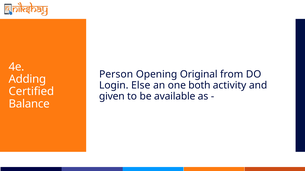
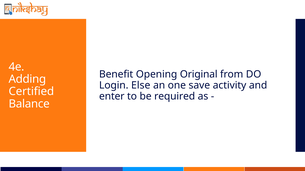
Person: Person -> Benefit
both: both -> save
given: given -> enter
available: available -> required
